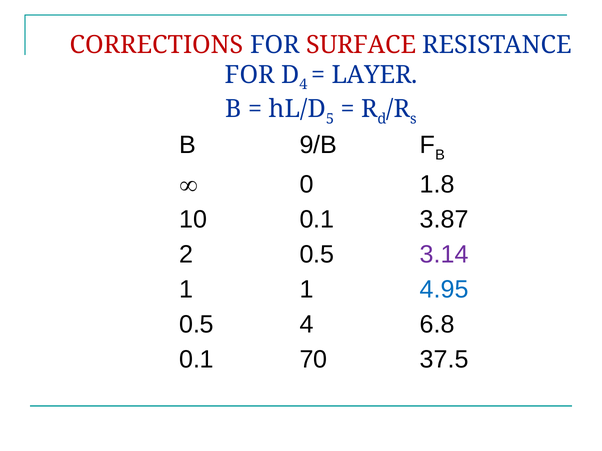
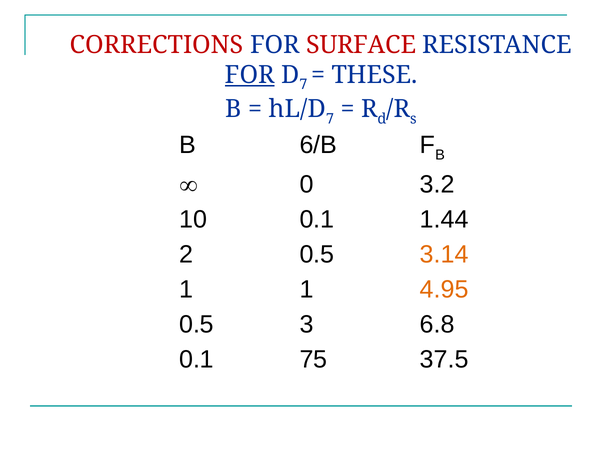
FOR at (250, 75) underline: none -> present
4 at (303, 85): 4 -> 7
LAYER: LAYER -> THESE
5 at (330, 119): 5 -> 7
9/B: 9/B -> 6/B
1.8: 1.8 -> 3.2
3.87: 3.87 -> 1.44
3.14 colour: purple -> orange
4.95 colour: blue -> orange
0.5 4: 4 -> 3
70: 70 -> 75
